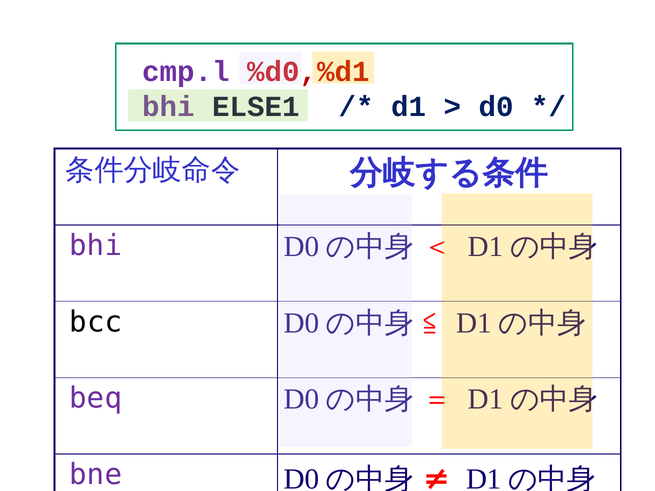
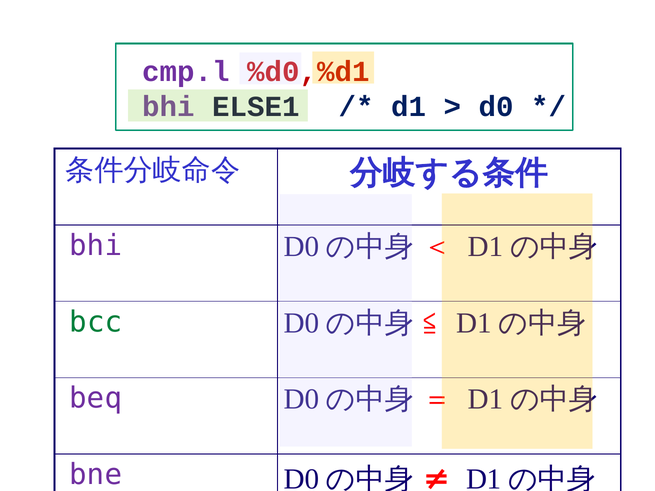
bcc colour: black -> green
